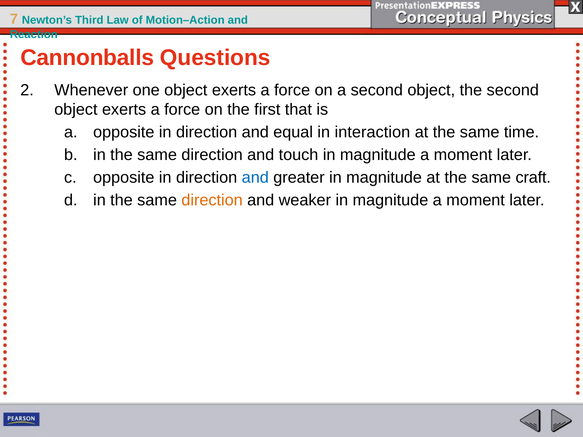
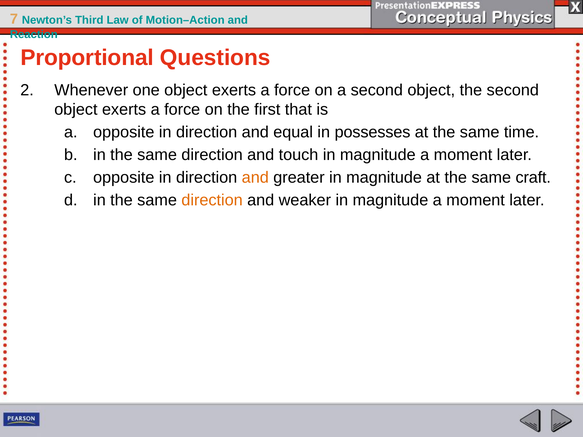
Cannonballs: Cannonballs -> Proportional
interaction: interaction -> possesses
and at (255, 178) colour: blue -> orange
